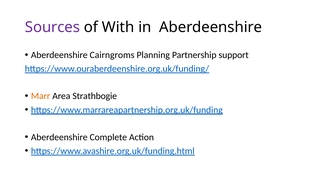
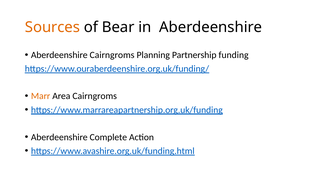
Sources colour: purple -> orange
With: With -> Bear
support: support -> funding
Area Strathbogie: Strathbogie -> Cairngroms
